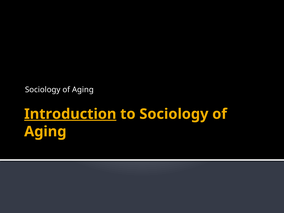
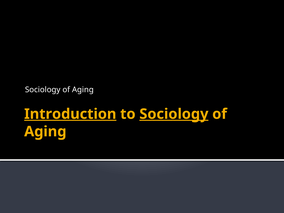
Sociology at (174, 114) underline: none -> present
